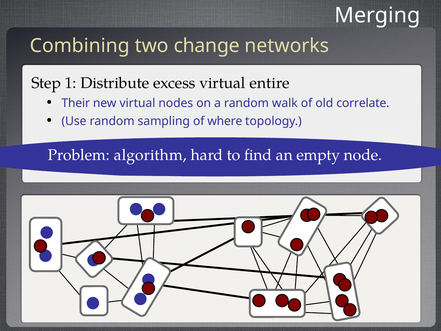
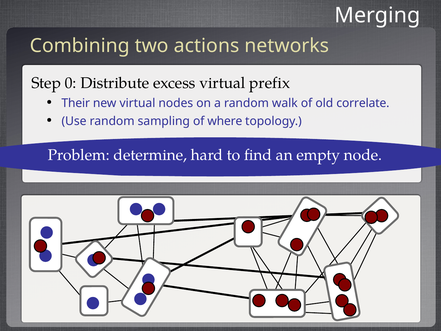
change: change -> actions
1: 1 -> 0
entire: entire -> prefix
algorithm: algorithm -> determine
